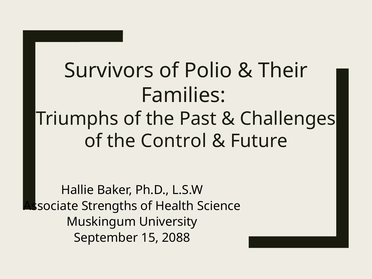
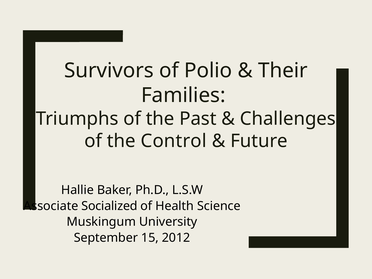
Strengths: Strengths -> Socialized
2088: 2088 -> 2012
